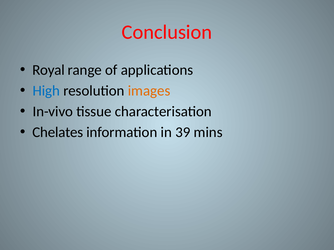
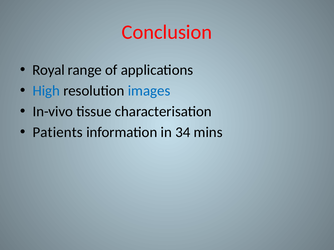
images colour: orange -> blue
Chelates: Chelates -> Patients
39: 39 -> 34
